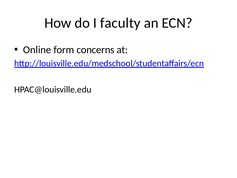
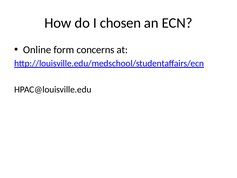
faculty: faculty -> chosen
